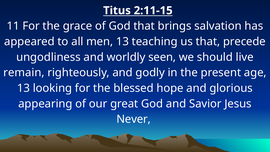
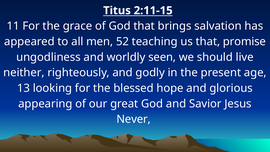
men 13: 13 -> 52
precede: precede -> promise
remain: remain -> neither
